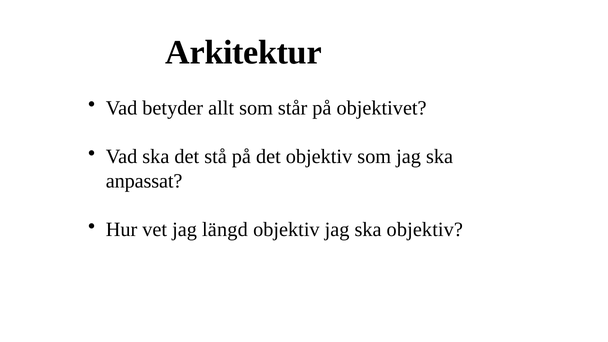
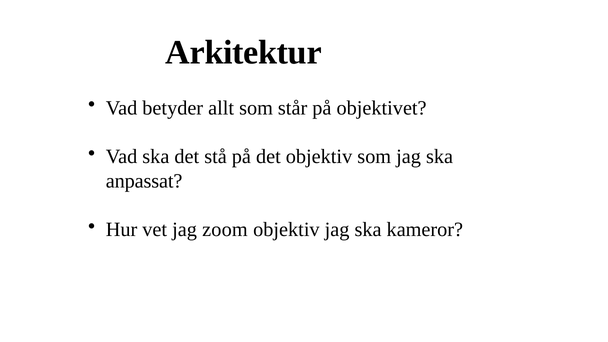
längd: längd -> zoom
ska objektiv: objektiv -> kameror
